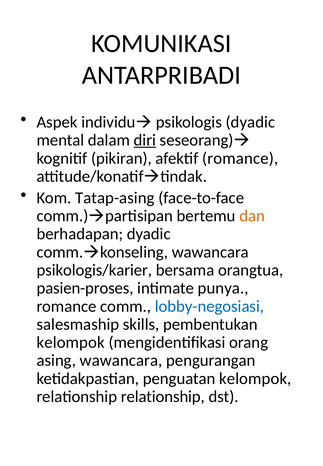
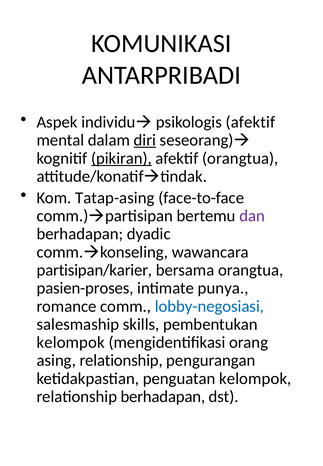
psikologis dyadic: dyadic -> afektif
pikiran underline: none -> present
afektif romance: romance -> orangtua
dan colour: orange -> purple
psikologis/karier: psikologis/karier -> partisipan/karier
asing wawancara: wawancara -> relationship
relationship relationship: relationship -> berhadapan
